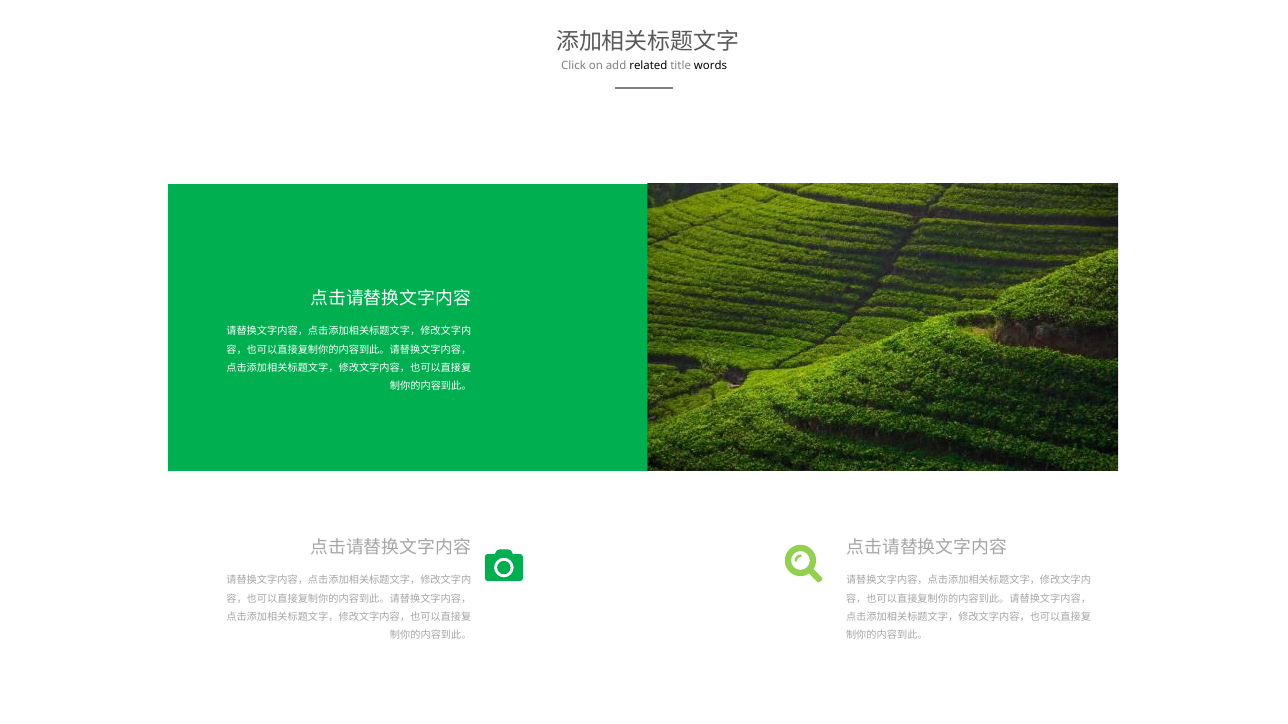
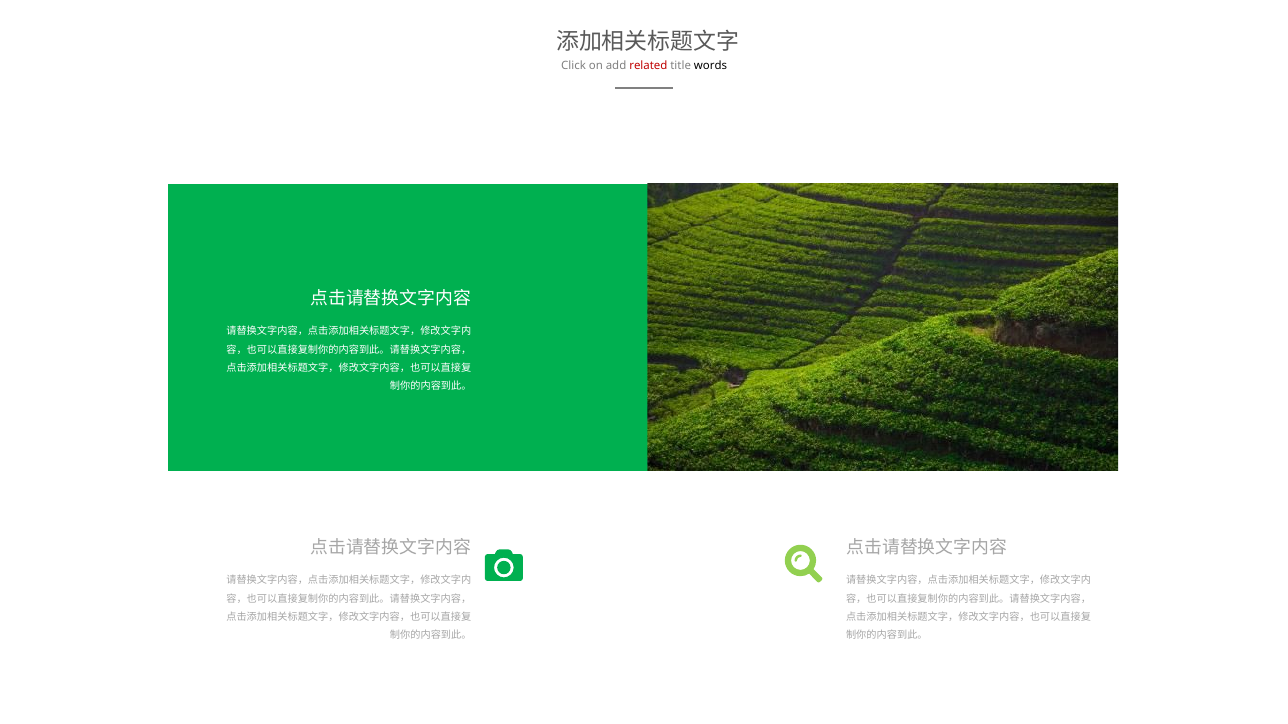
related colour: black -> red
